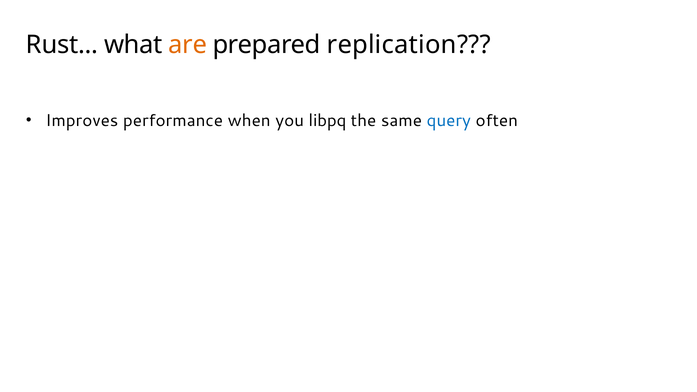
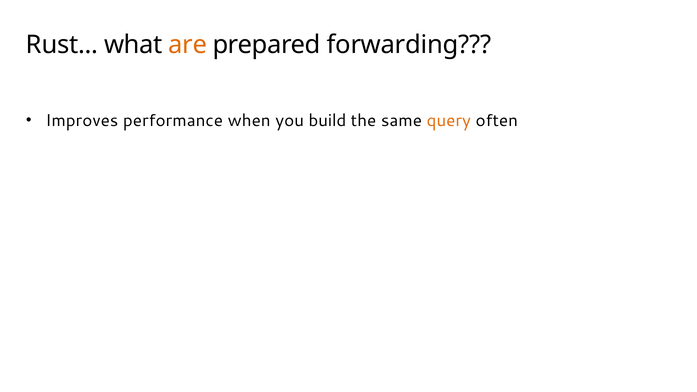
replication: replication -> forwarding
libpq: libpq -> build
query colour: blue -> orange
